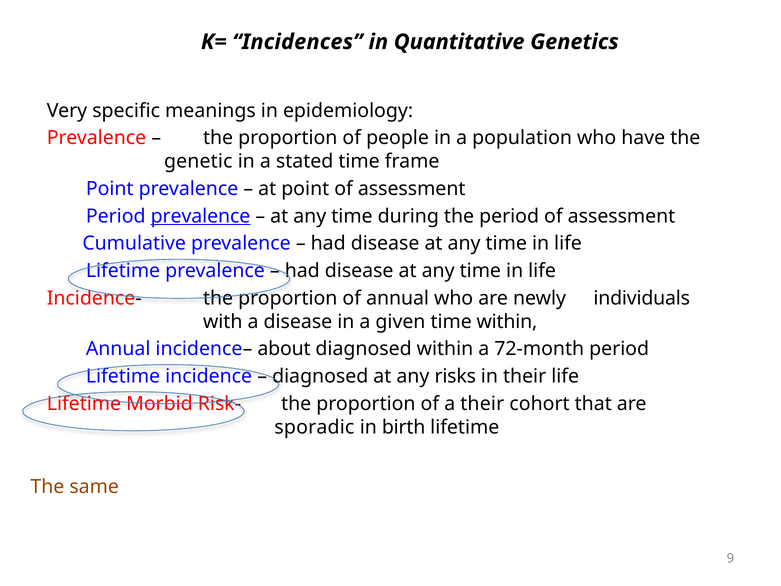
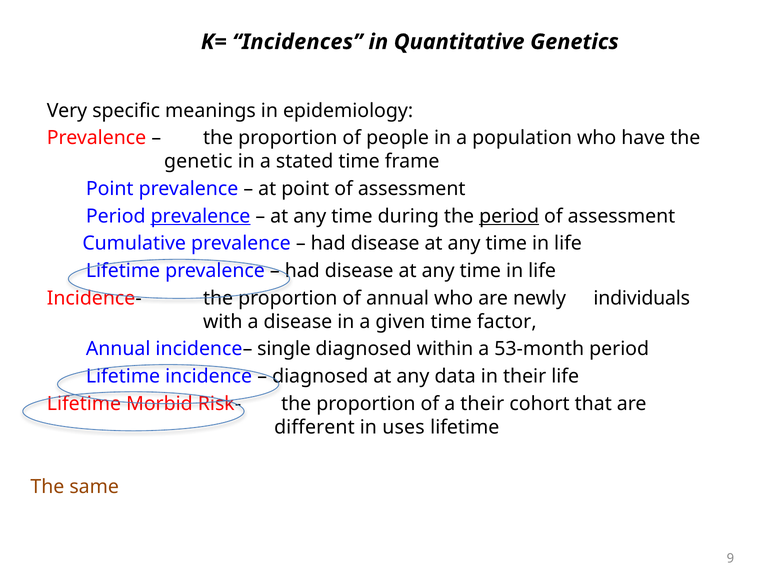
period at (509, 216) underline: none -> present
time within: within -> factor
about: about -> single
72-month: 72-month -> 53-month
risks: risks -> data
sporadic: sporadic -> different
birth: birth -> uses
